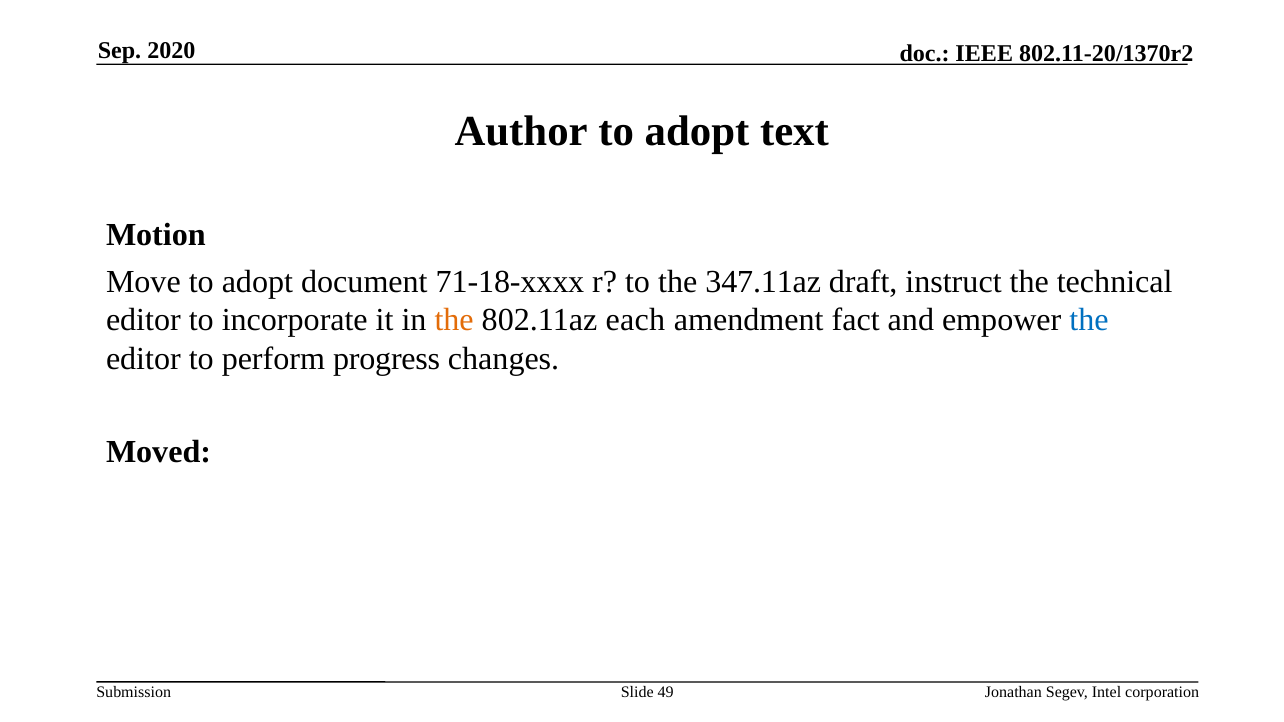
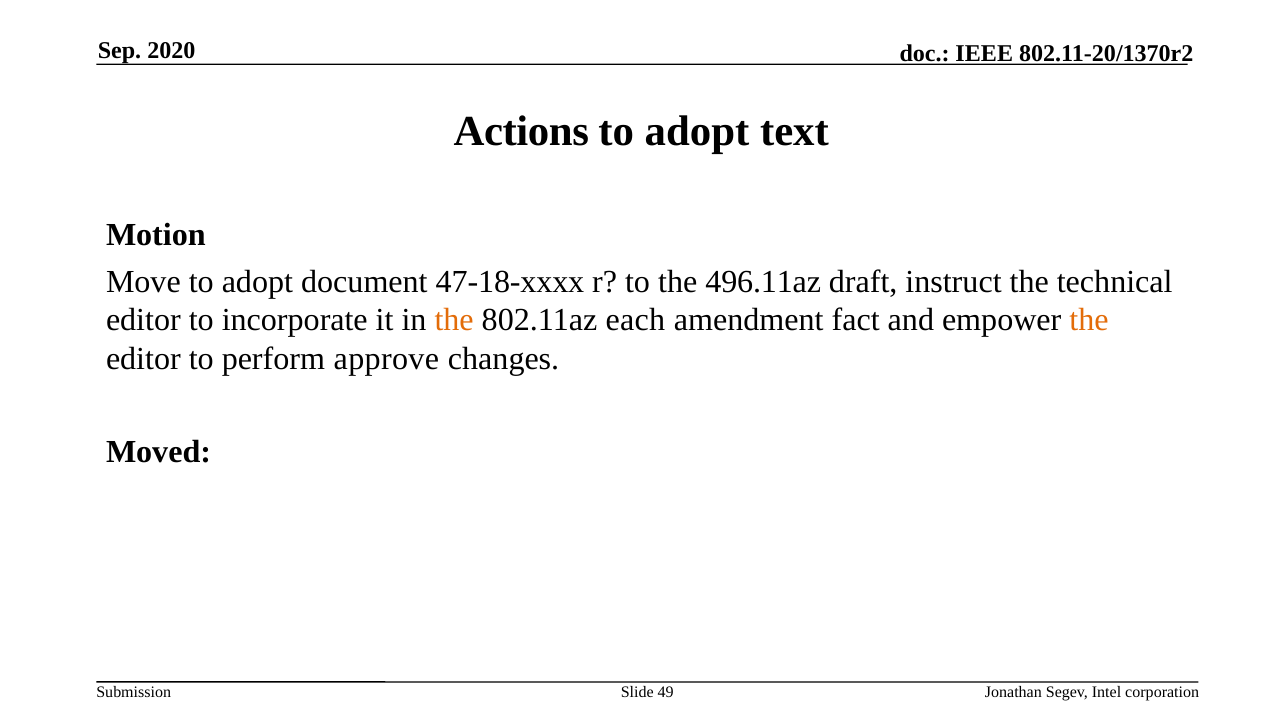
Author: Author -> Actions
71-18-xxxx: 71-18-xxxx -> 47-18-xxxx
347.11az: 347.11az -> 496.11az
the at (1089, 320) colour: blue -> orange
progress: progress -> approve
